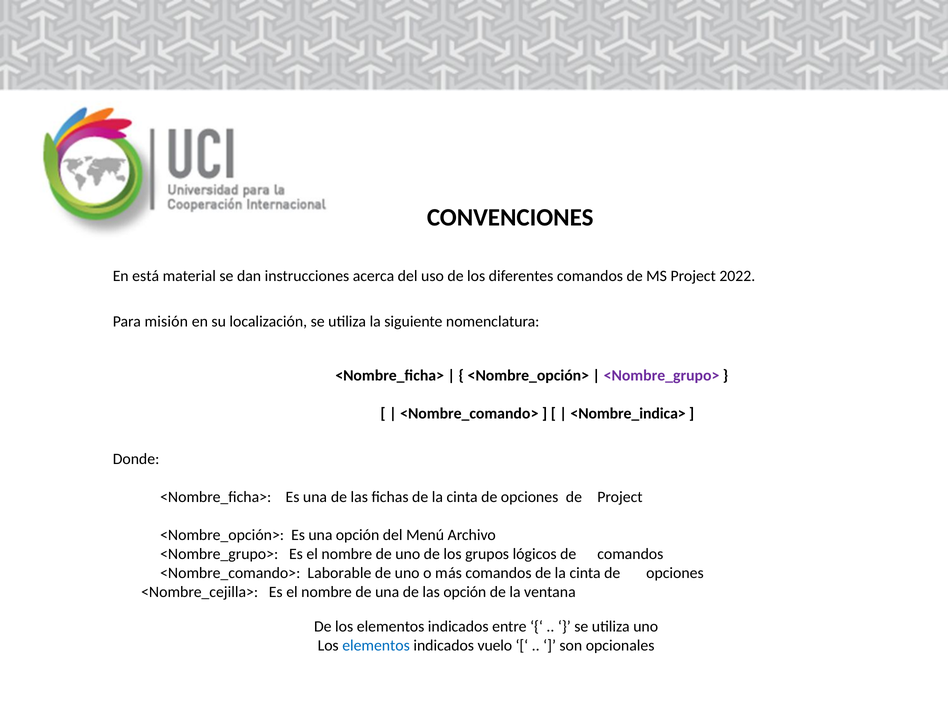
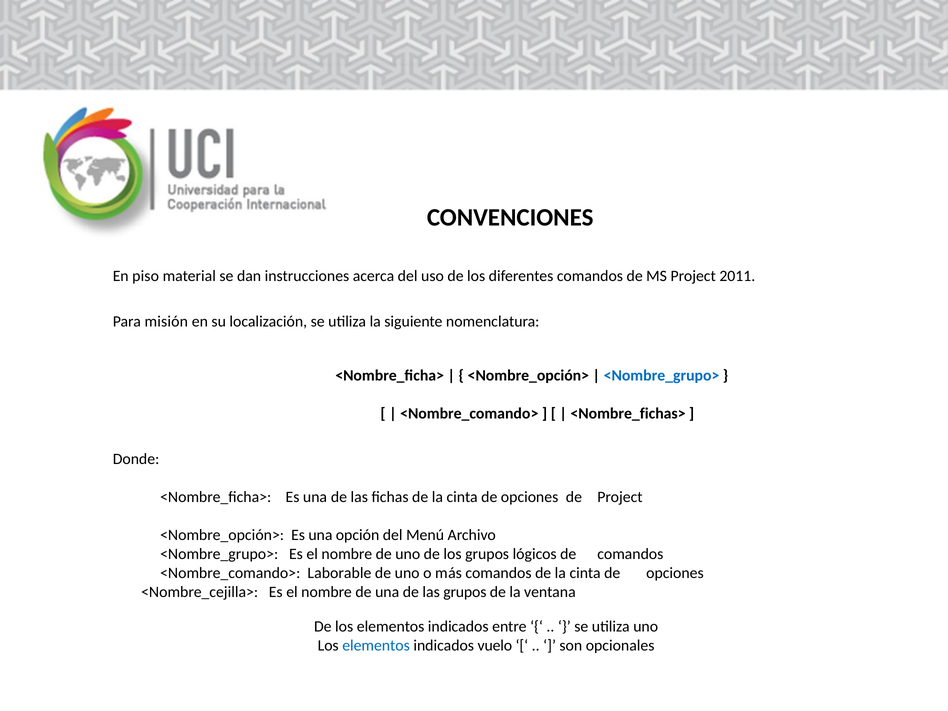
está: está -> piso
2022: 2022 -> 2011
<Nombre_grupo> at (662, 375) colour: purple -> blue
<Nombre_indica>: <Nombre_indica> -> <Nombre_fichas>
las opción: opción -> grupos
